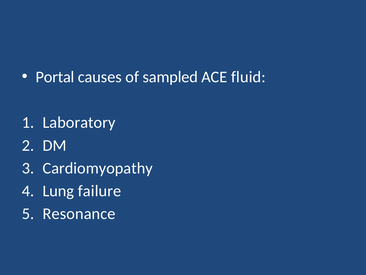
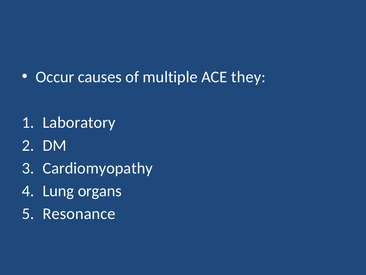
Portal: Portal -> Occur
sampled: sampled -> multiple
fluid: fluid -> they
failure: failure -> organs
